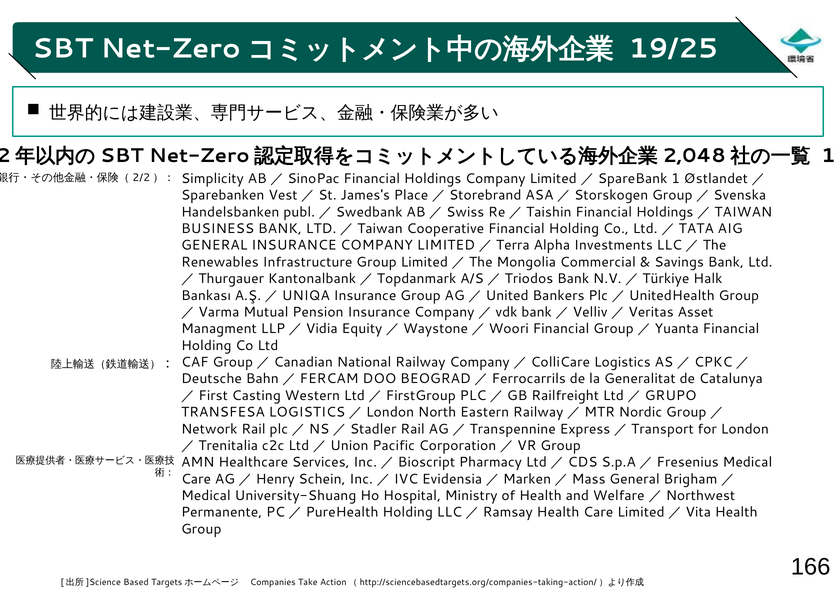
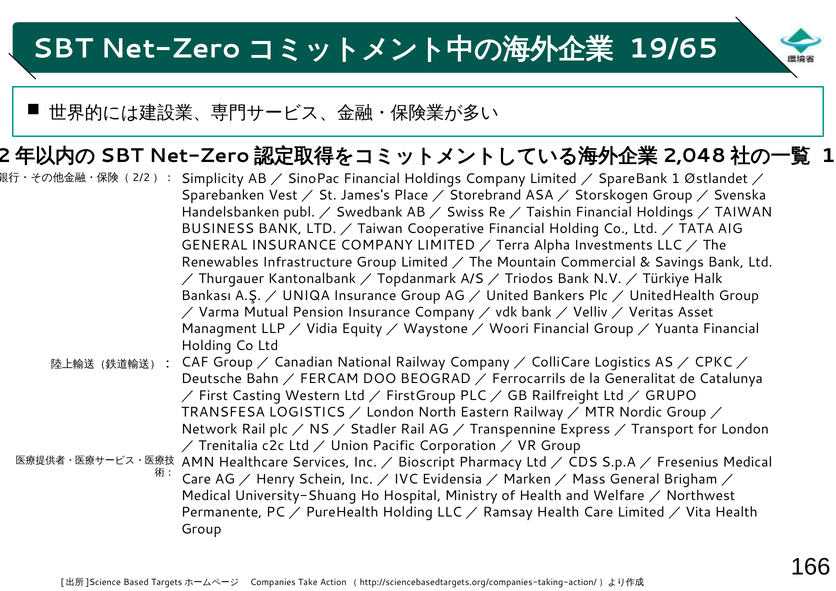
19/25: 19/25 -> 19/65
Mongolia: Mongolia -> Mountain
